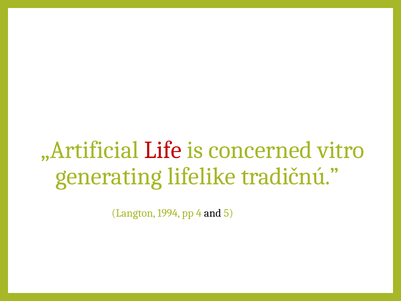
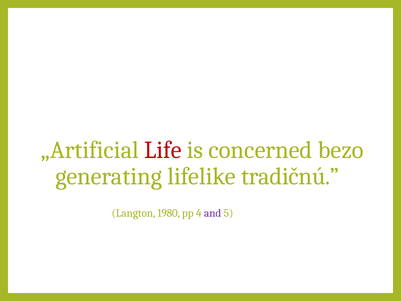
vitro: vitro -> bezo
1994: 1994 -> 1980
and colour: black -> purple
